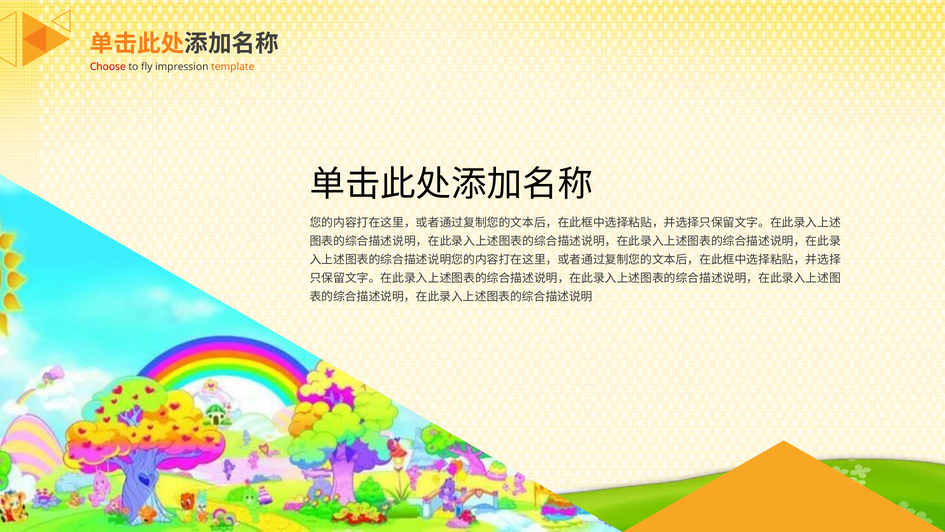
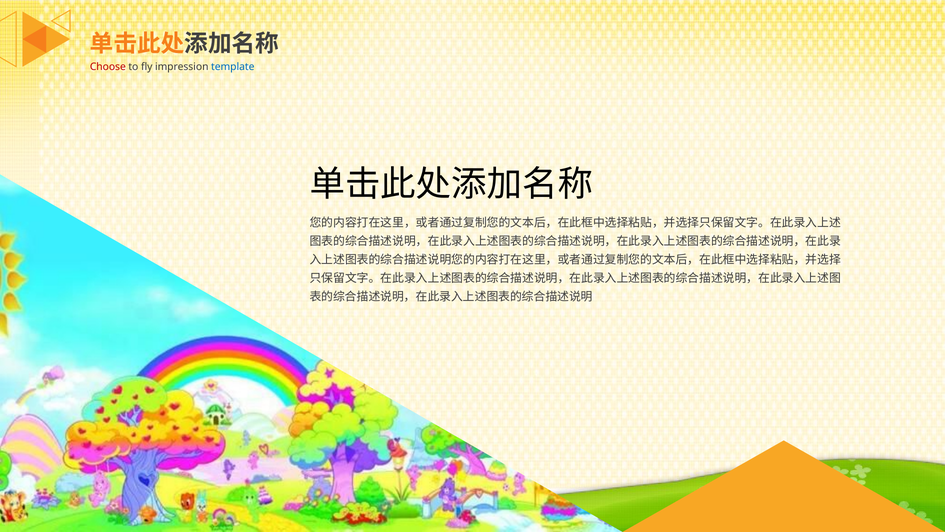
template colour: orange -> blue
